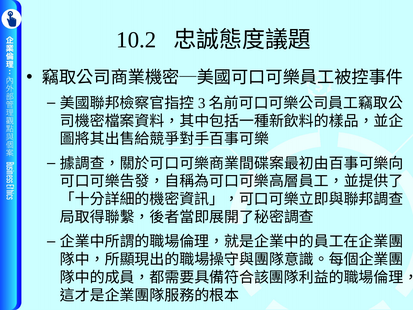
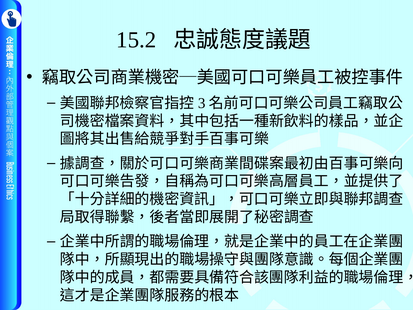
10.2: 10.2 -> 15.2
